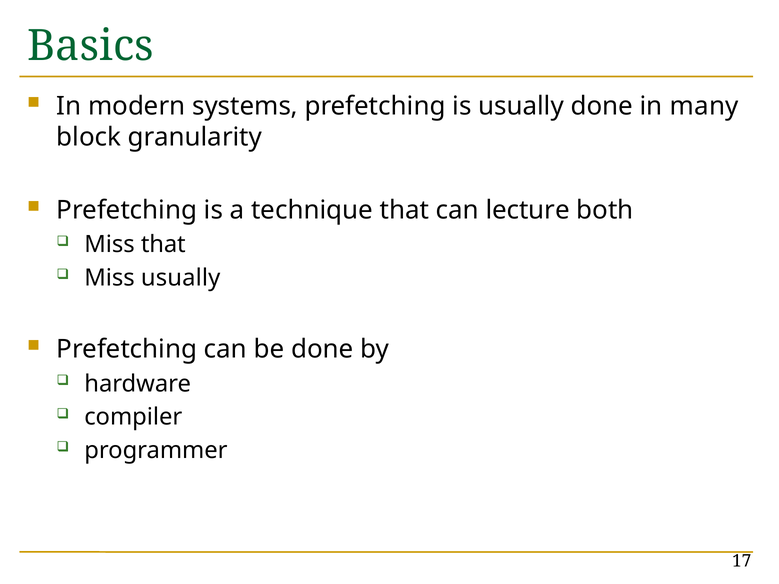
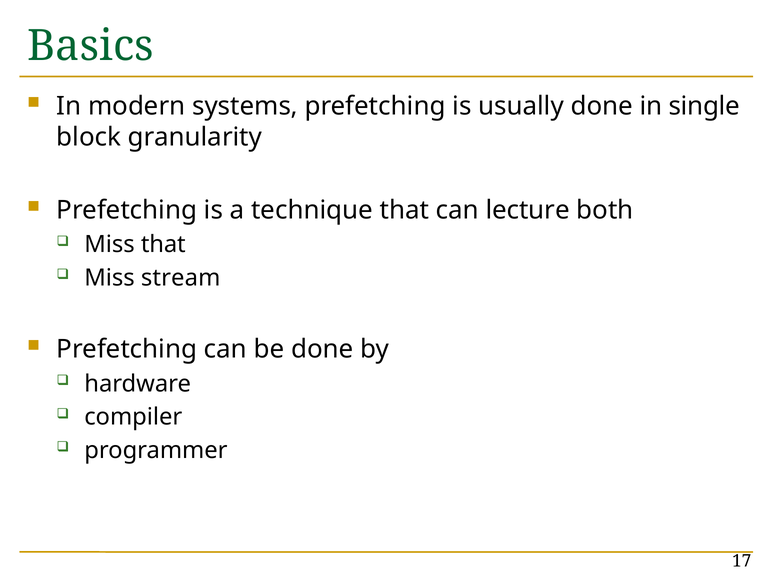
many: many -> single
Miss usually: usually -> stream
